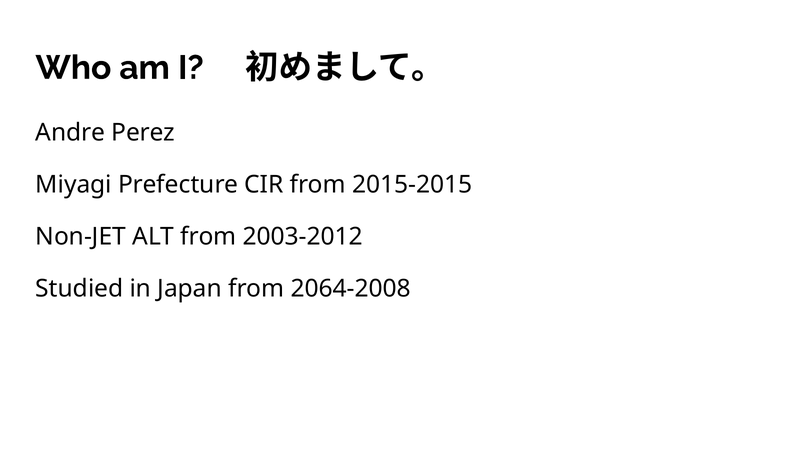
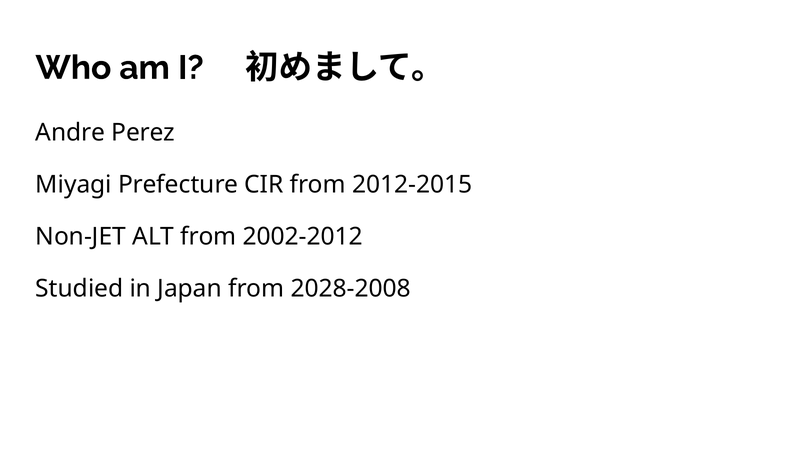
2015-2015: 2015-2015 -> 2012-2015
2003-2012: 2003-2012 -> 2002-2012
2064-2008: 2064-2008 -> 2028-2008
